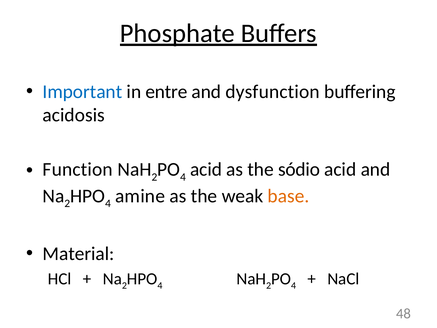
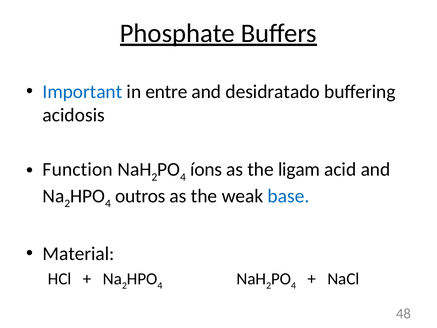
dysfunction: dysfunction -> desidratado
acid at (206, 169): acid -> íons
sódio: sódio -> ligam
amine: amine -> outros
base colour: orange -> blue
